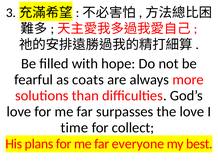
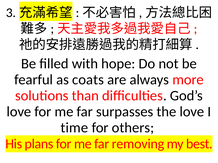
collect: collect -> others
everyone: everyone -> removing
